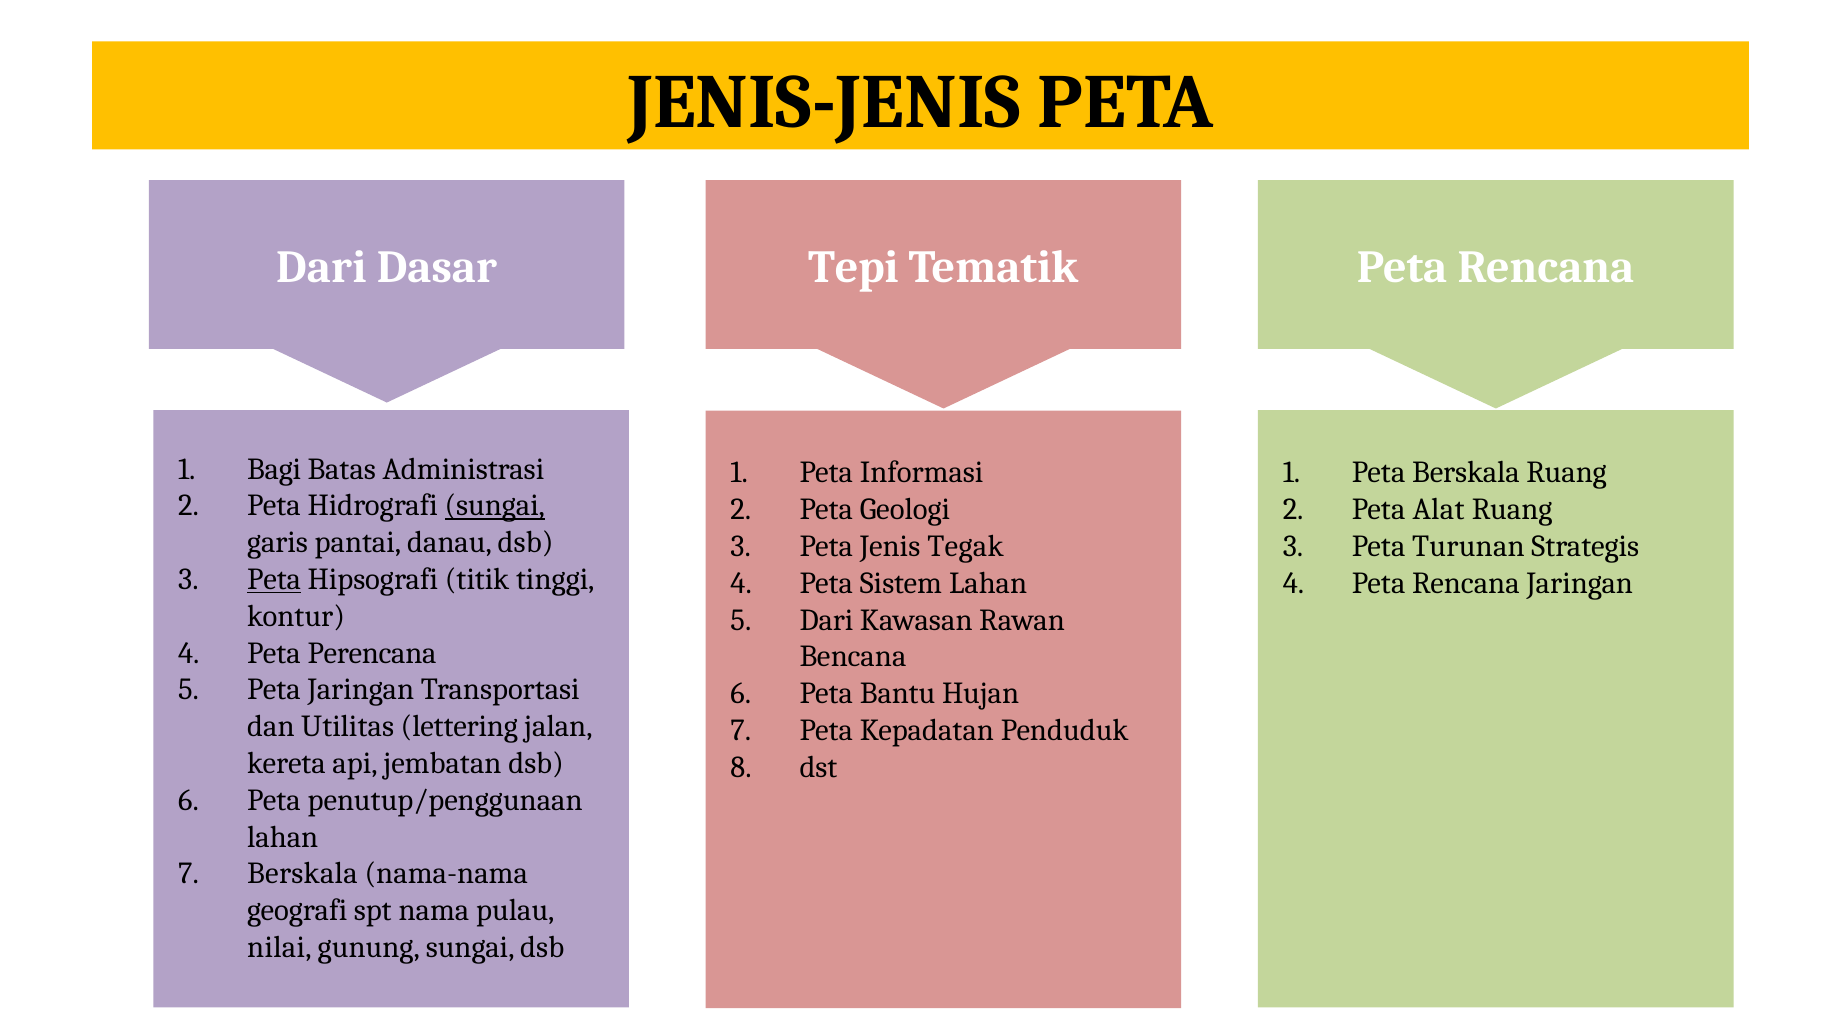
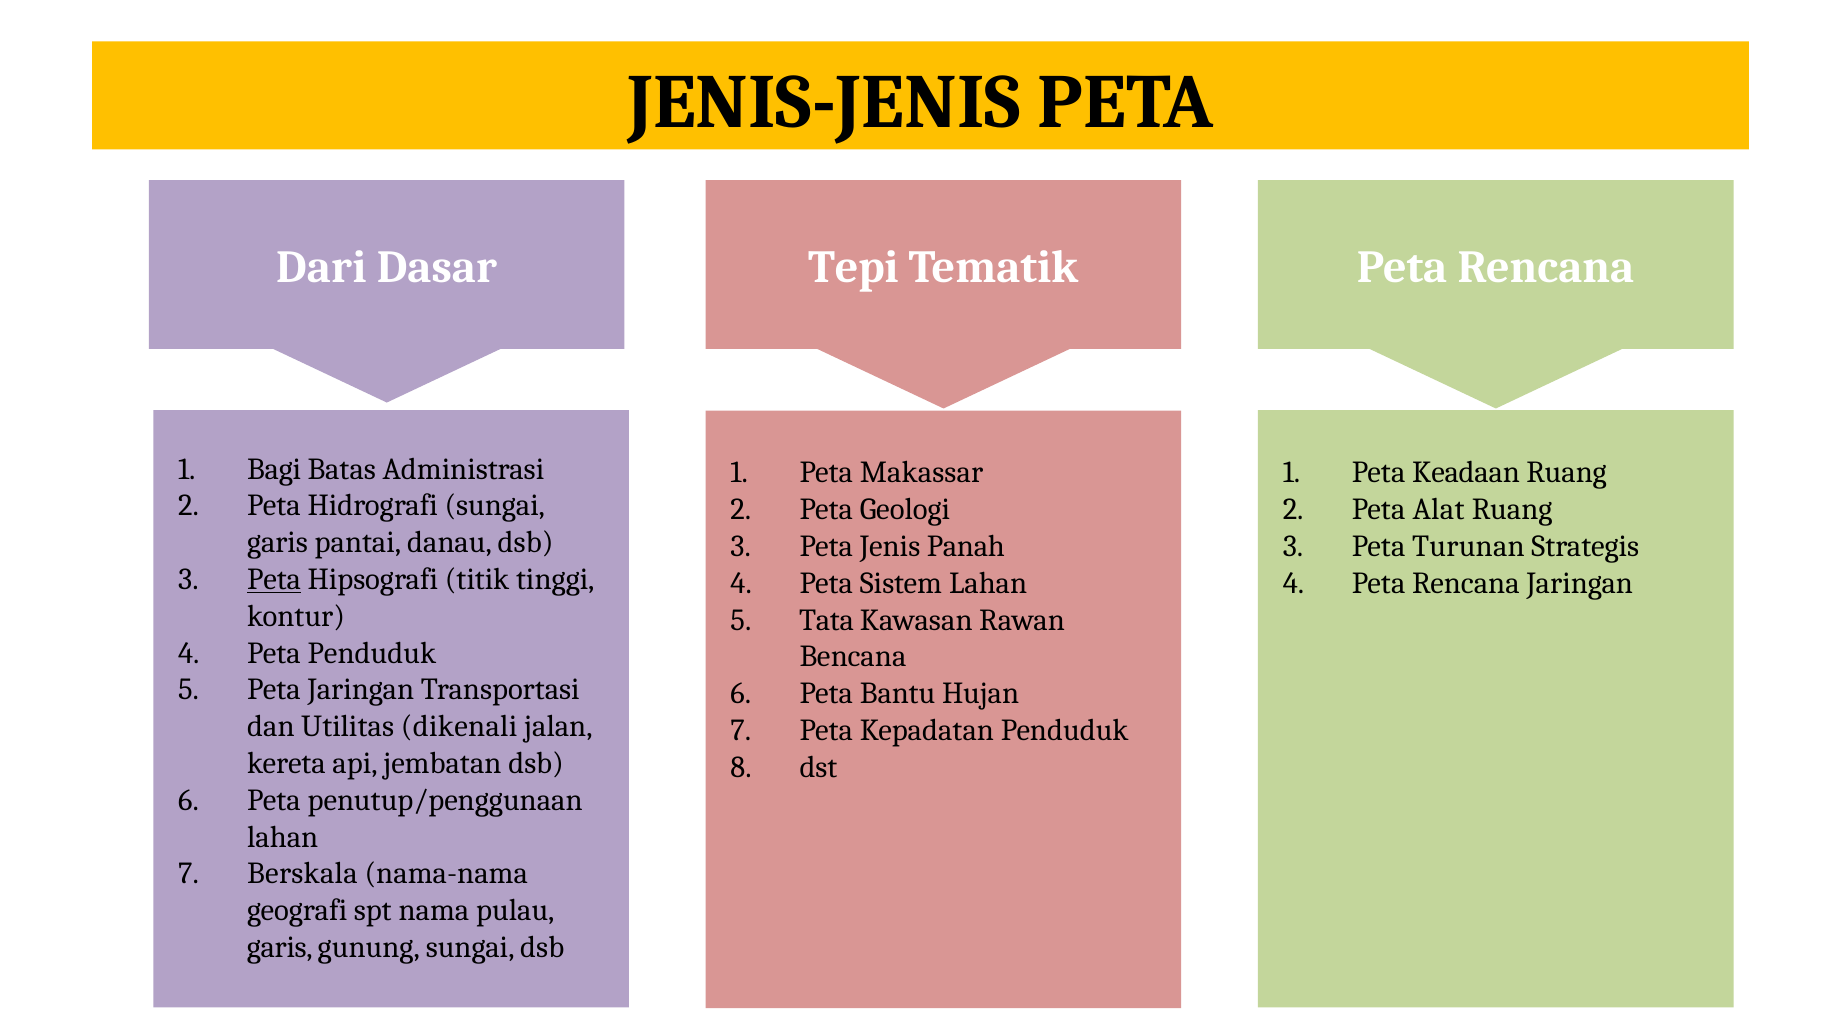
Informasi: Informasi -> Makassar
Peta Berskala: Berskala -> Keadaan
sungai at (495, 506) underline: present -> none
Tegak: Tegak -> Panah
Dari at (826, 620): Dari -> Tata
Peta Perencana: Perencana -> Penduduk
lettering: lettering -> dikenali
nilai at (279, 948): nilai -> garis
